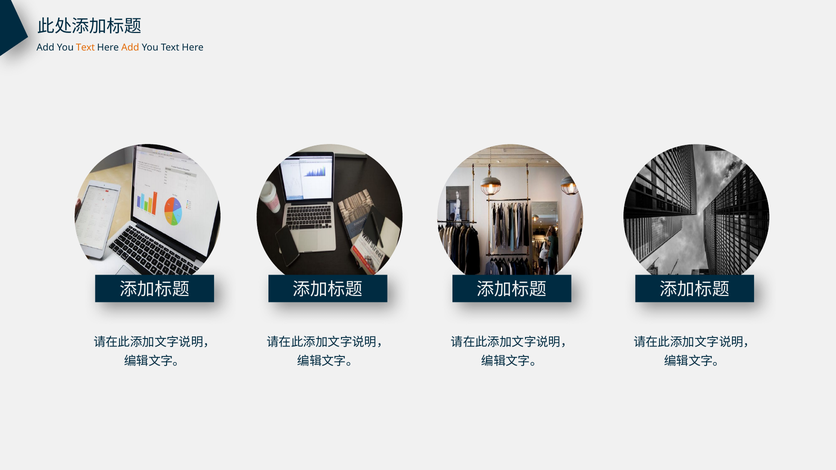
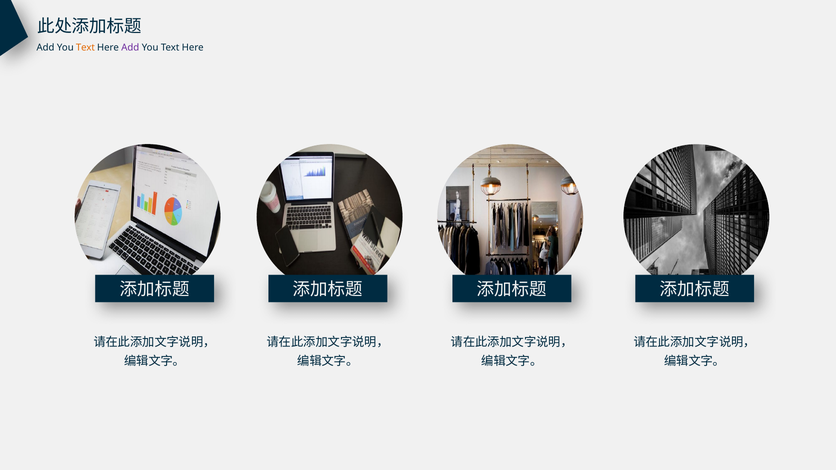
Add at (130, 48) colour: orange -> purple
